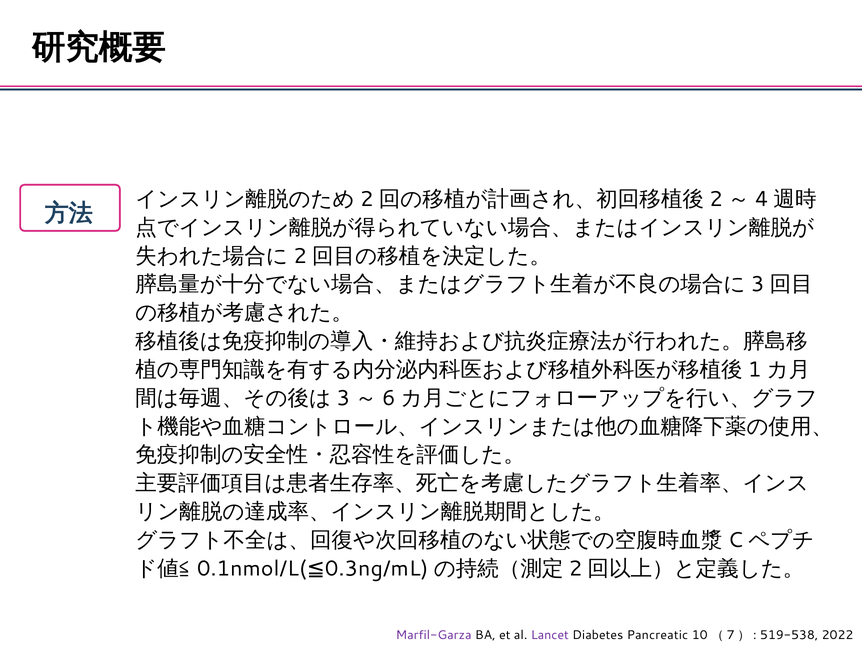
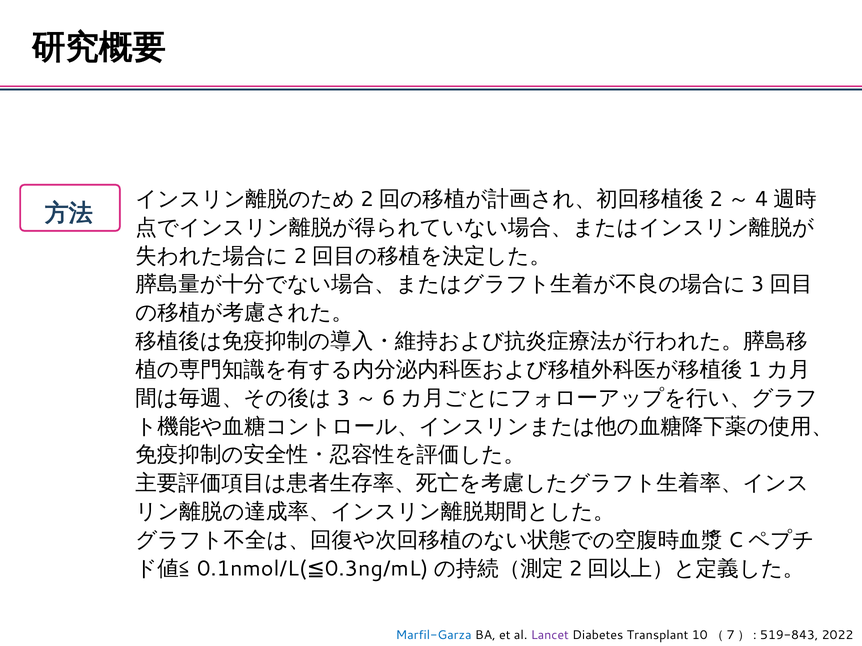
Marfil-Garza colour: purple -> blue
Pancreatic: Pancreatic -> Transplant
519-538: 519-538 -> 519-843
